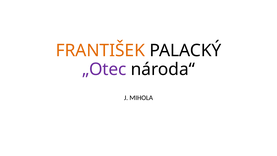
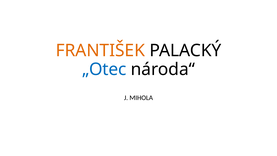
„Otec colour: purple -> blue
